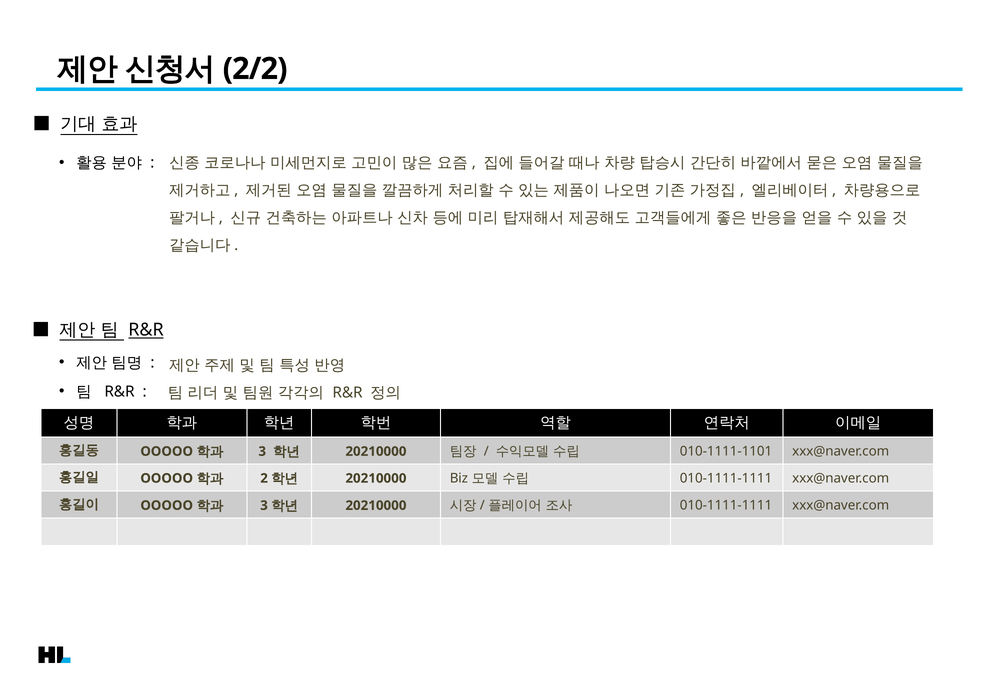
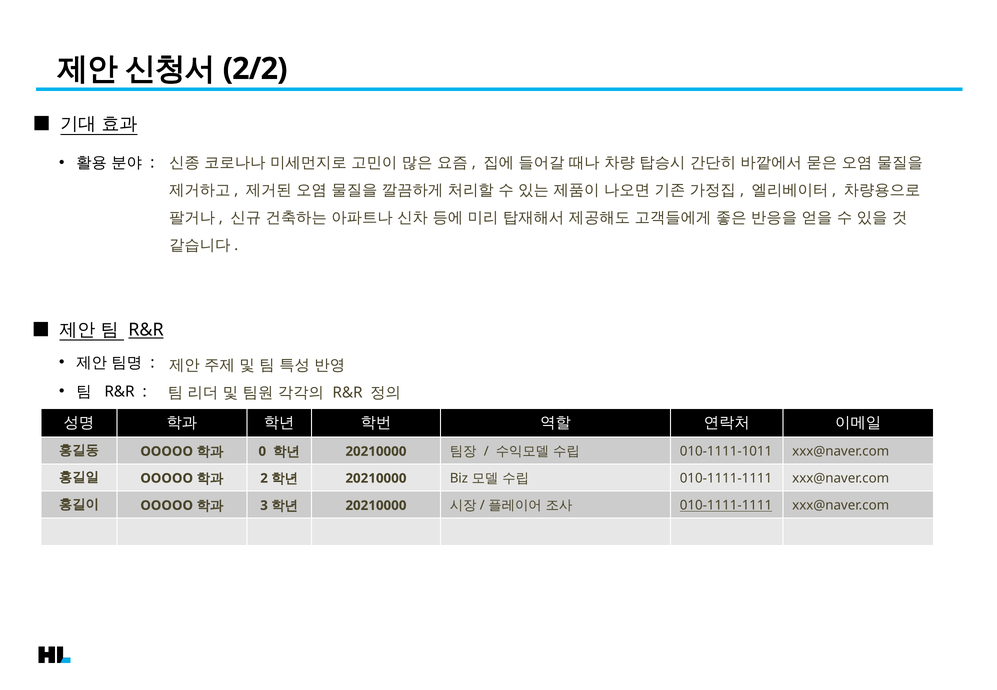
3 at (262, 452): 3 -> 0
010-1111-1101: 010-1111-1101 -> 010-1111-1011
010-1111-1111 at (726, 506) underline: none -> present
